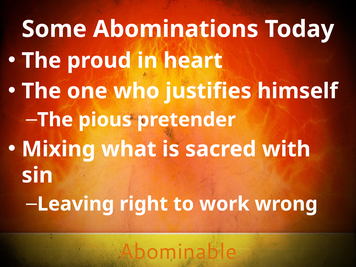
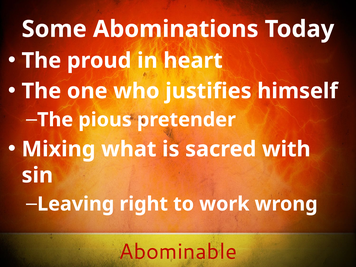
Abominable colour: orange -> red
